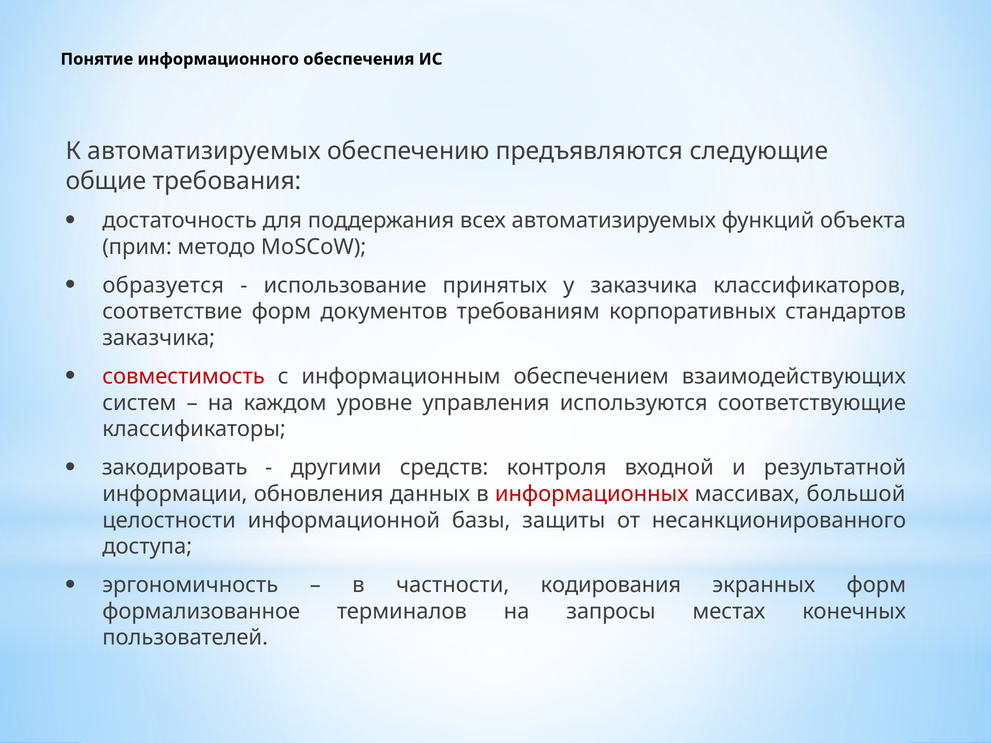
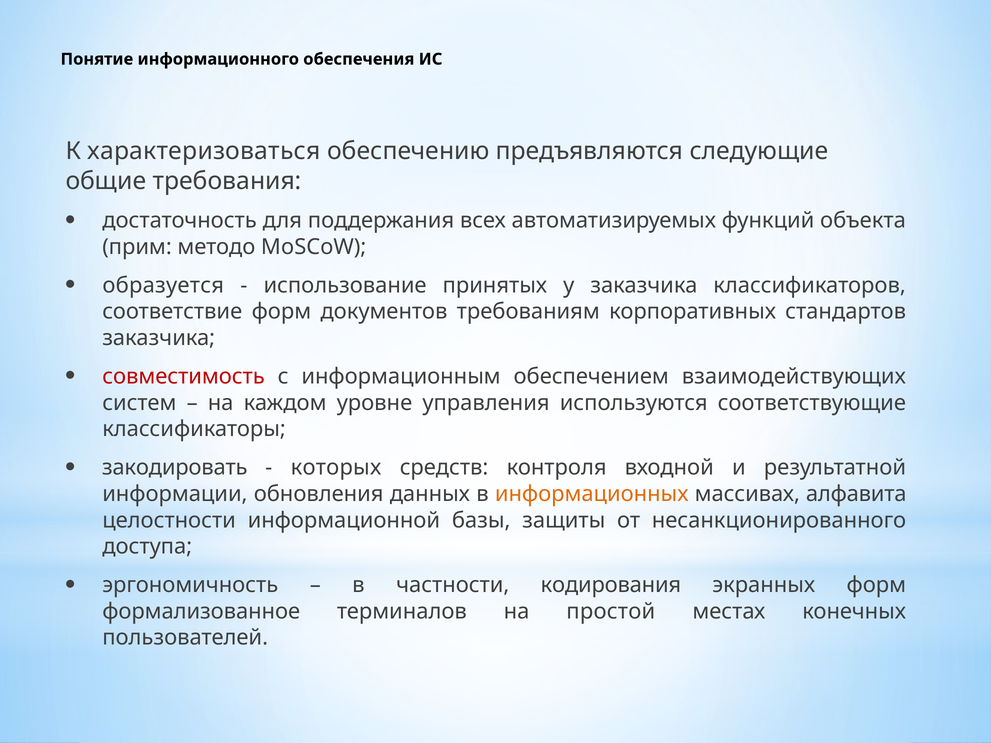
К автоматизируемых: автоматизируемых -> характеризоваться
другими: другими -> которых
информационных colour: red -> orange
большой: большой -> алфавита
запросы: запросы -> простой
